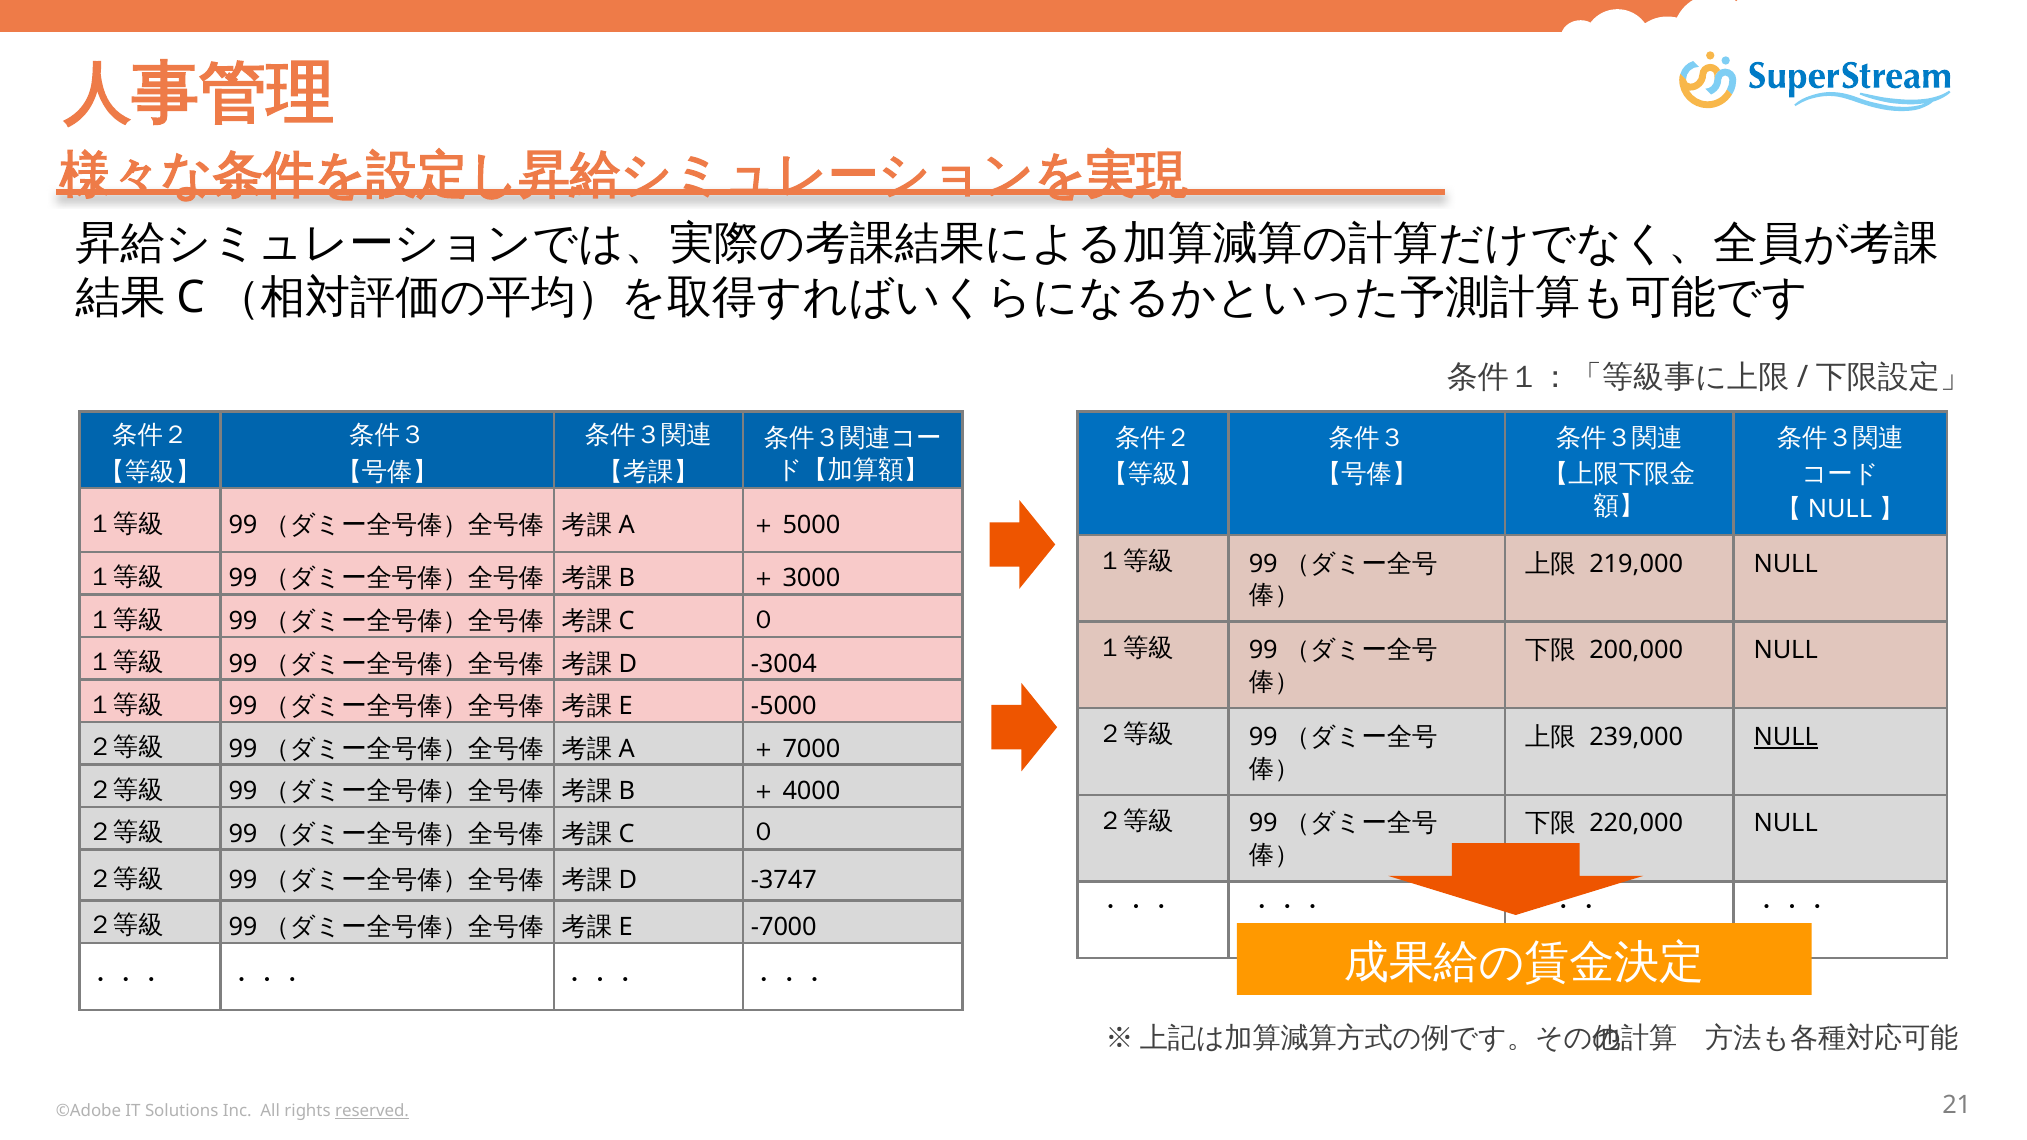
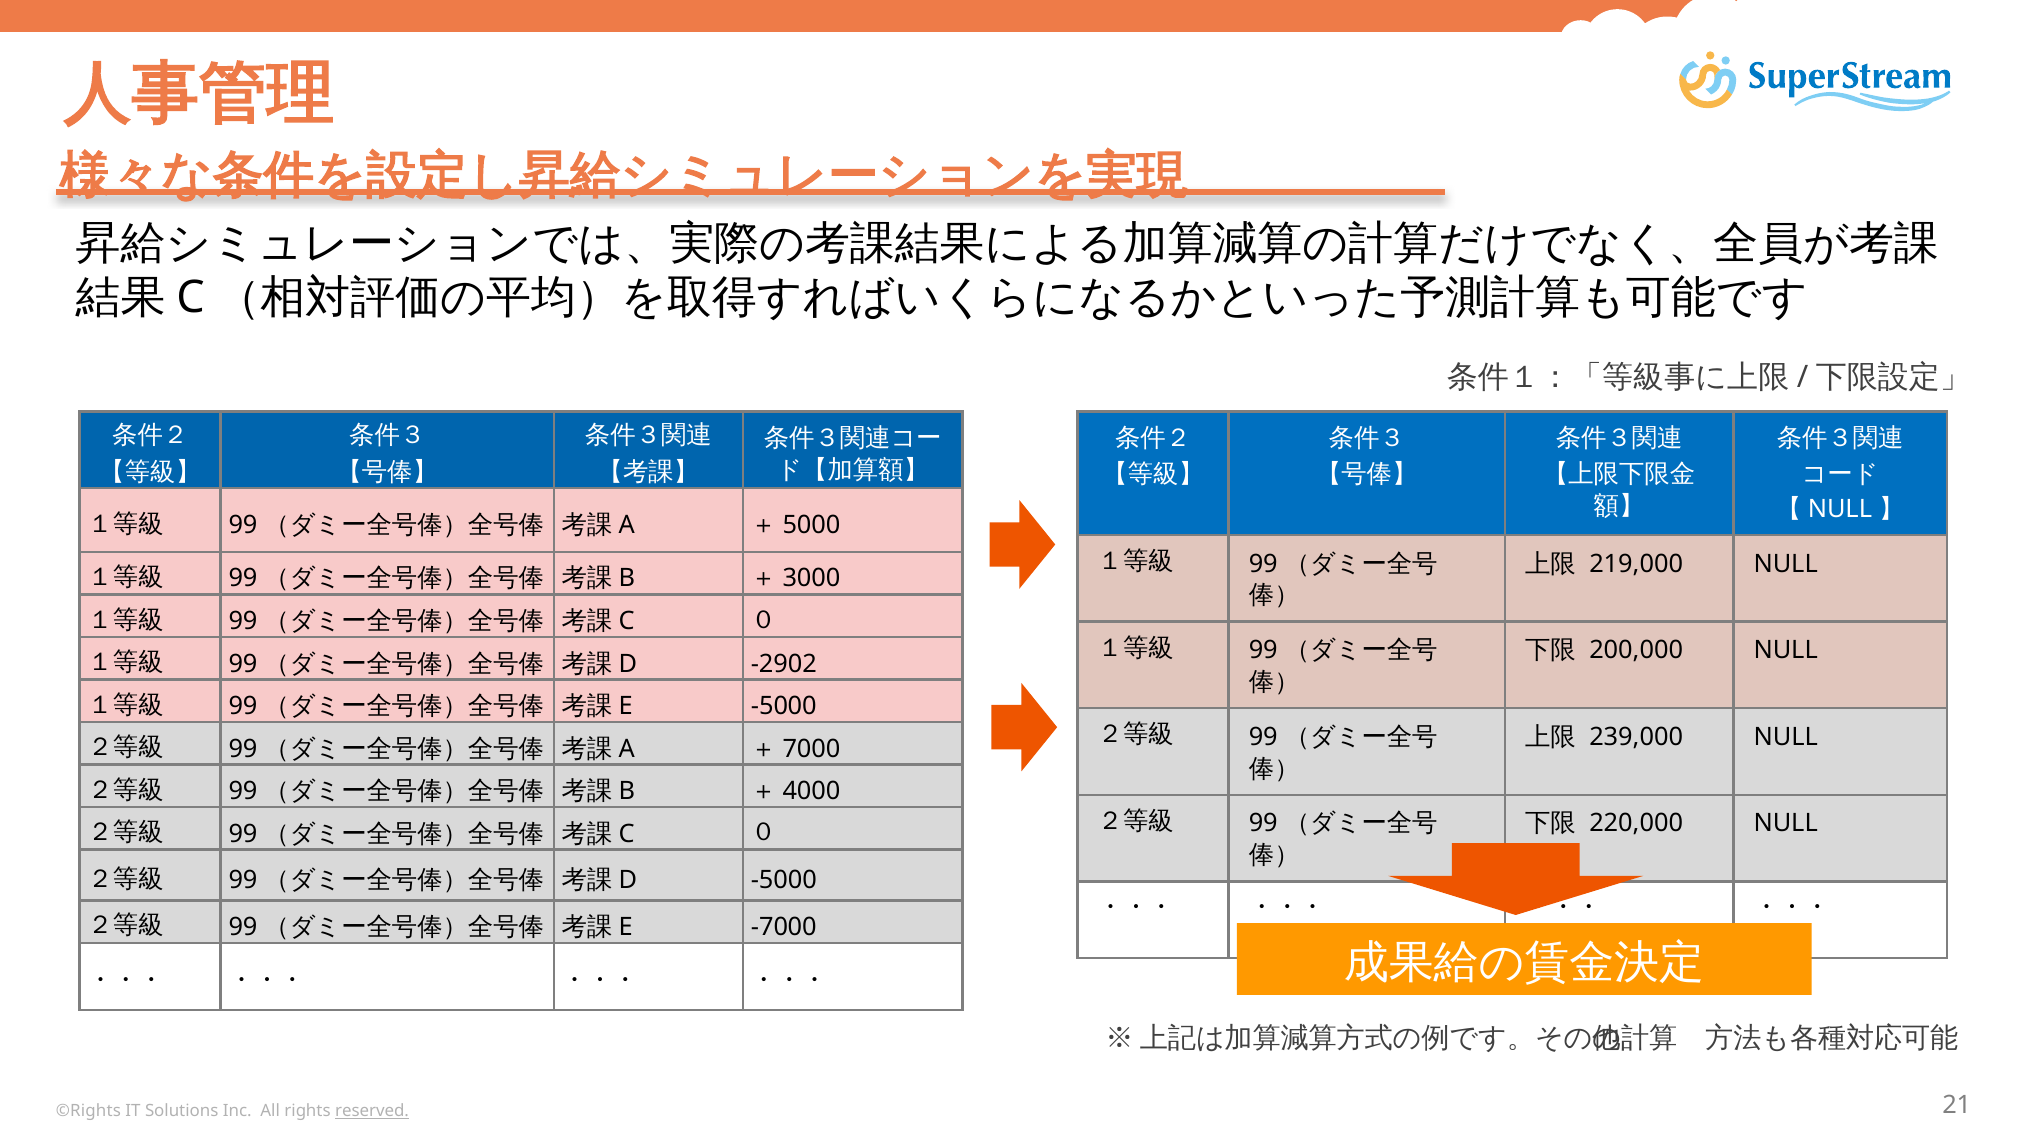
-3004: -3004 -> -2902
NULL at (1786, 737) underline: present -> none
-3747 at (784, 881): -3747 -> -5000
©Adobe: ©Adobe -> ©Rights
